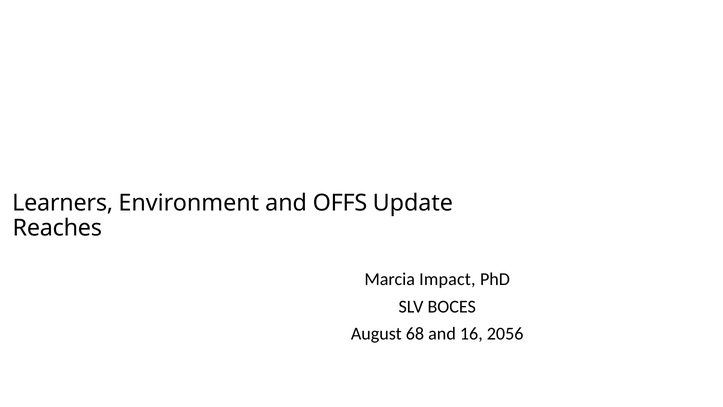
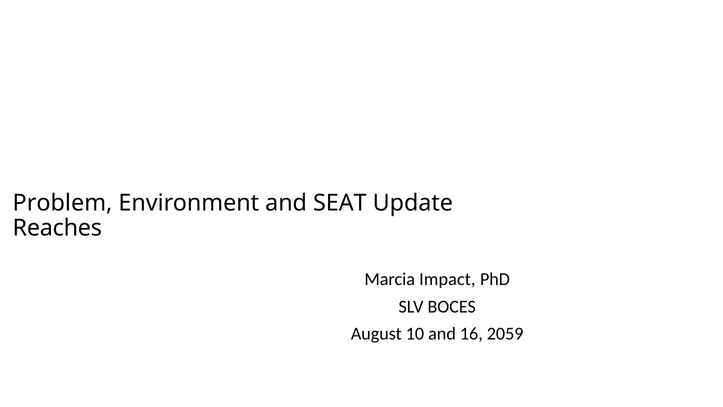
Learners: Learners -> Problem
OFFS: OFFS -> SEAT
68: 68 -> 10
2056: 2056 -> 2059
